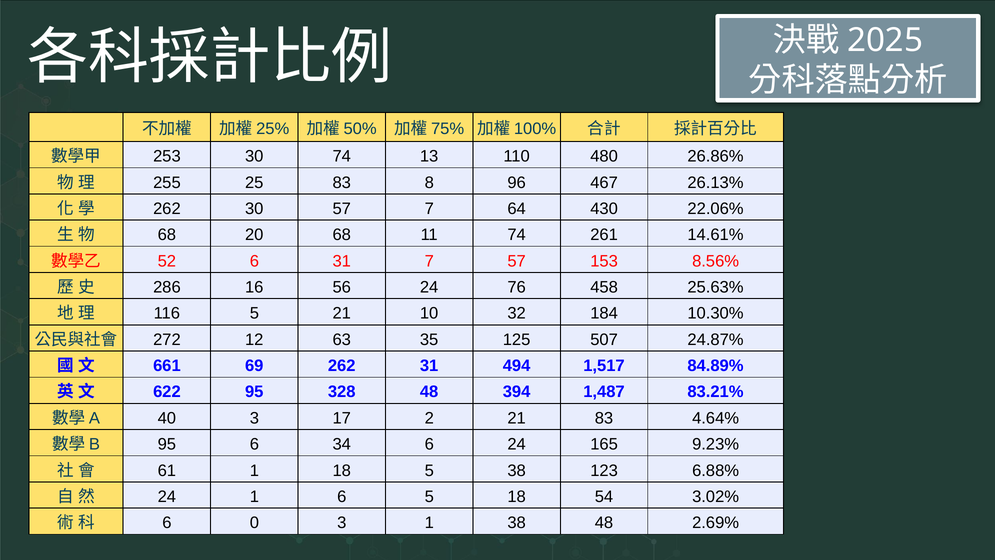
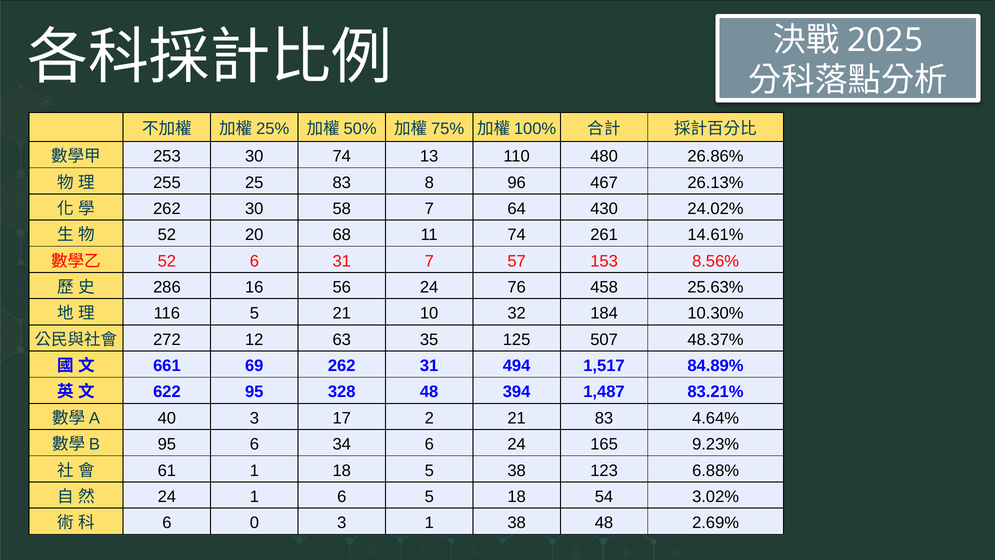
30 57: 57 -> 58
22.06%: 22.06% -> 24.02%
68 at (167, 235): 68 -> 52
24.87%: 24.87% -> 48.37%
